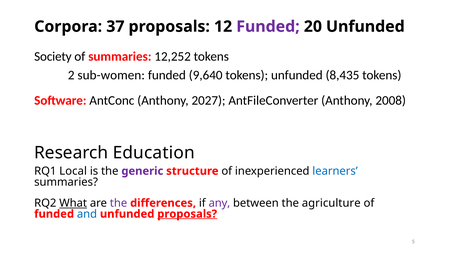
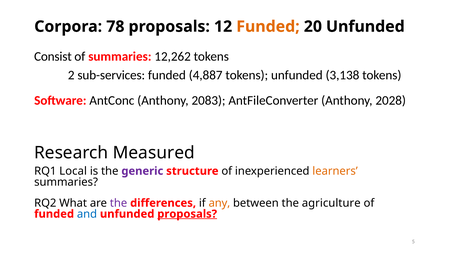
37: 37 -> 78
Funded at (268, 27) colour: purple -> orange
Society: Society -> Consist
12,252: 12,252 -> 12,262
sub-women: sub-women -> sub-services
9,640: 9,640 -> 4,887
8,435: 8,435 -> 3,138
2027: 2027 -> 2083
2008: 2008 -> 2028
Education: Education -> Measured
learners colour: blue -> orange
What underline: present -> none
any colour: purple -> orange
